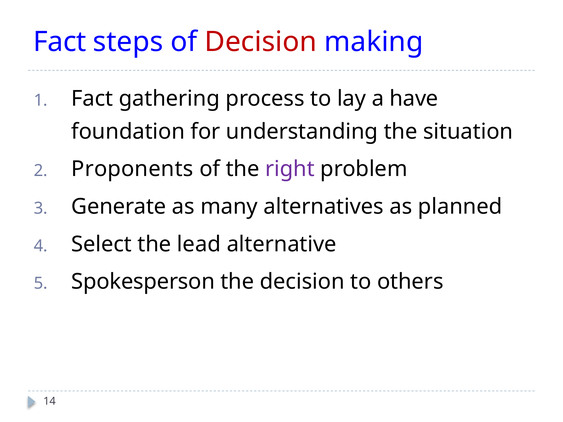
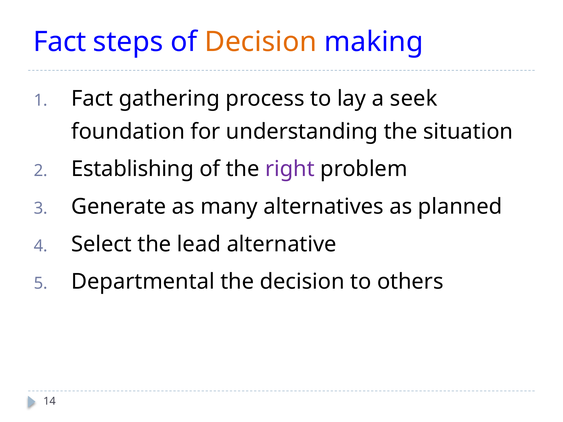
Decision at (261, 42) colour: red -> orange
have: have -> seek
Proponents: Proponents -> Establishing
Spokesperson: Spokesperson -> Departmental
